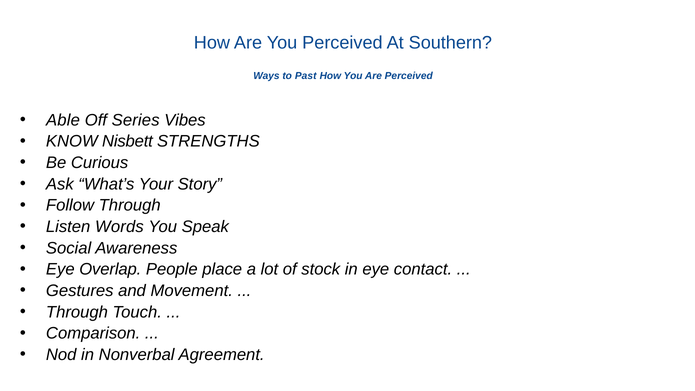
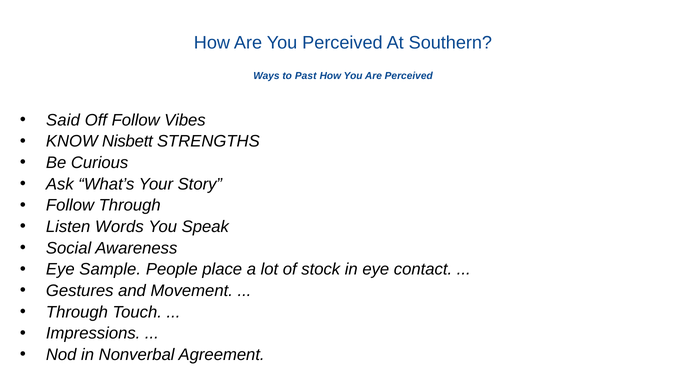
Able: Able -> Said
Off Series: Series -> Follow
Overlap: Overlap -> Sample
Comparison: Comparison -> Impressions
